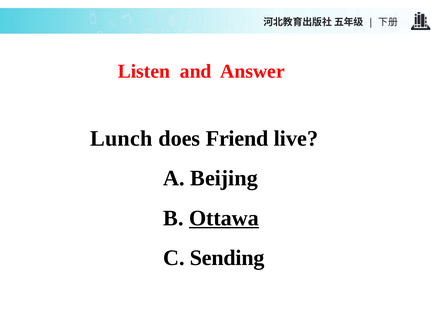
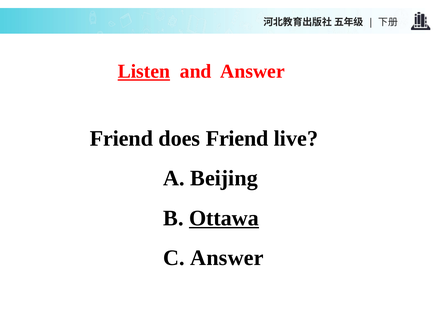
Listen underline: none -> present
Lunch at (121, 138): Lunch -> Friend
C Sending: Sending -> Answer
